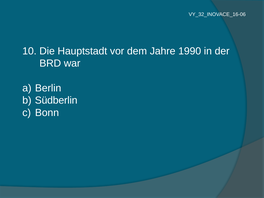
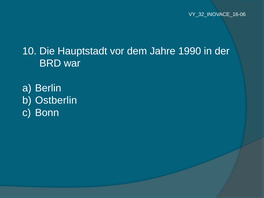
Südberlin: Südberlin -> Ostberlin
